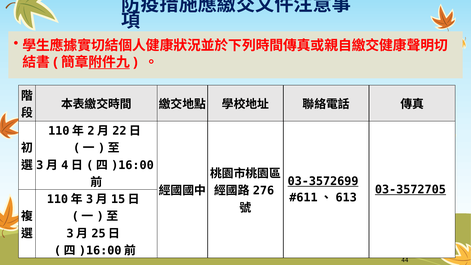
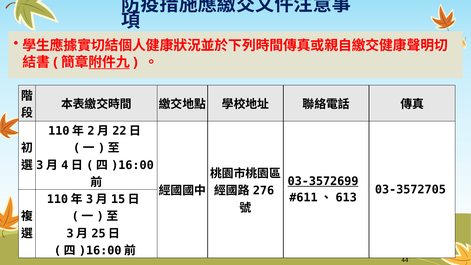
03-3572705 underline: present -> none
